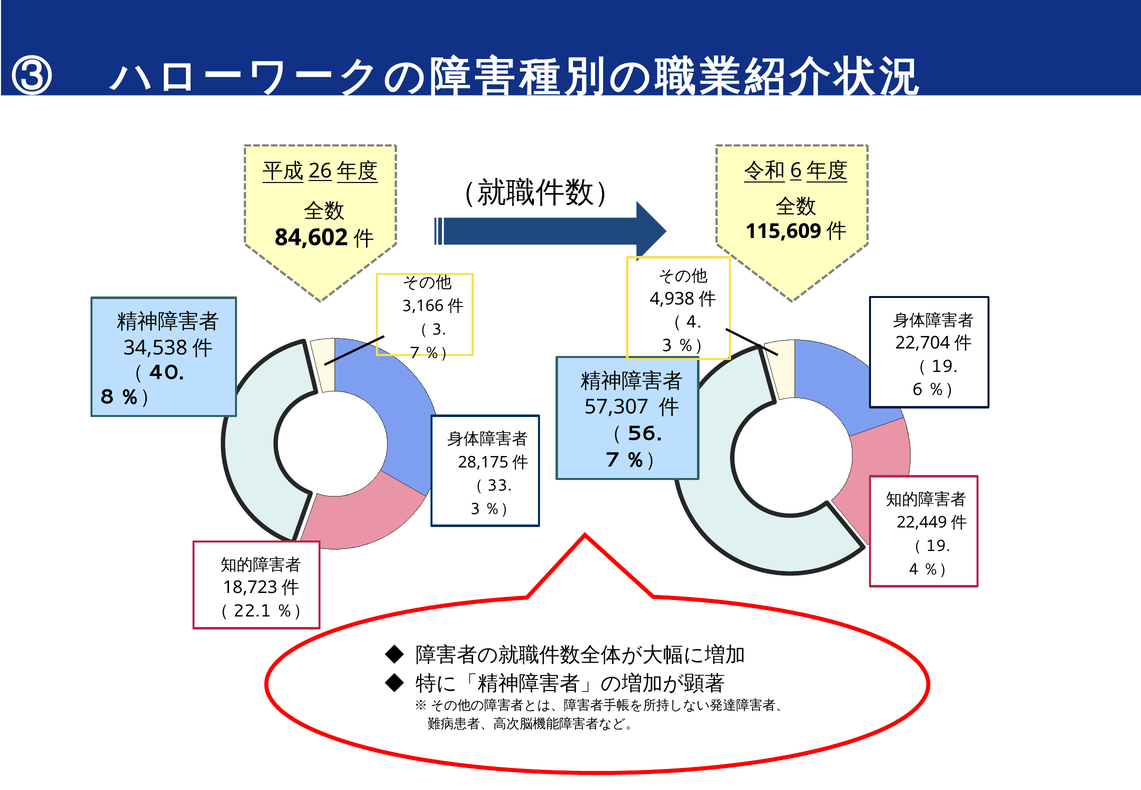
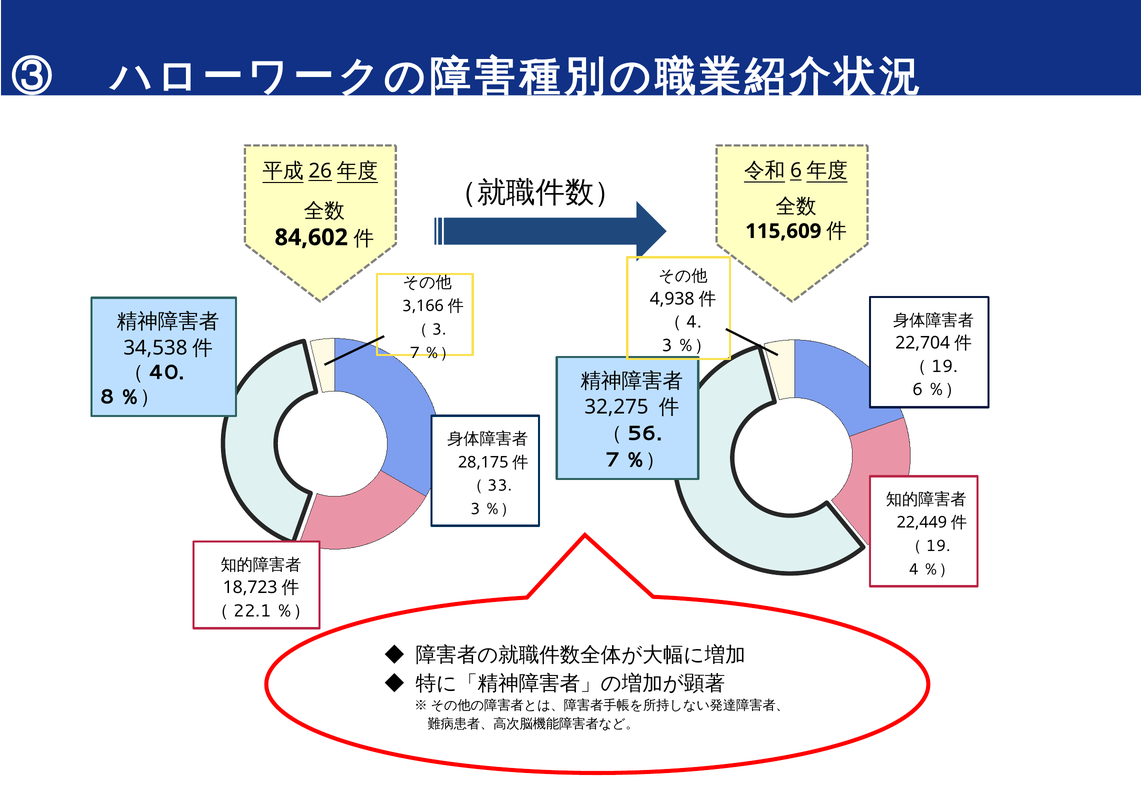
57,307: 57,307 -> 32,275
